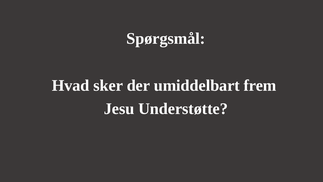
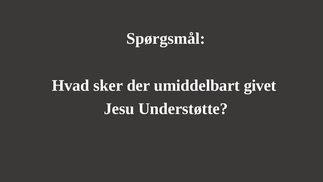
frem: frem -> givet
